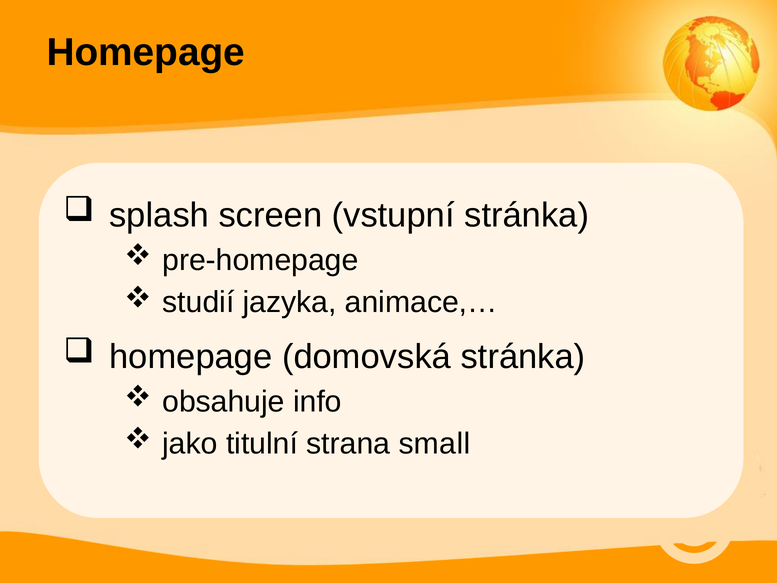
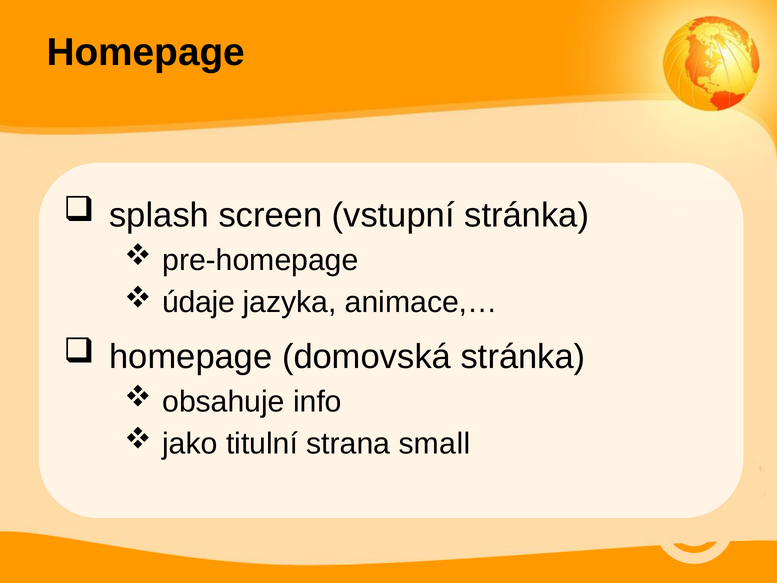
studií: studií -> údaje
